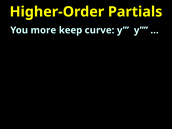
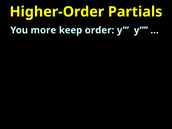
curve: curve -> order
